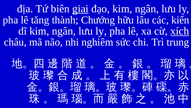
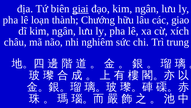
tăng: tăng -> loạn
kiến: kiến -> giao
xích underline: present -> none
